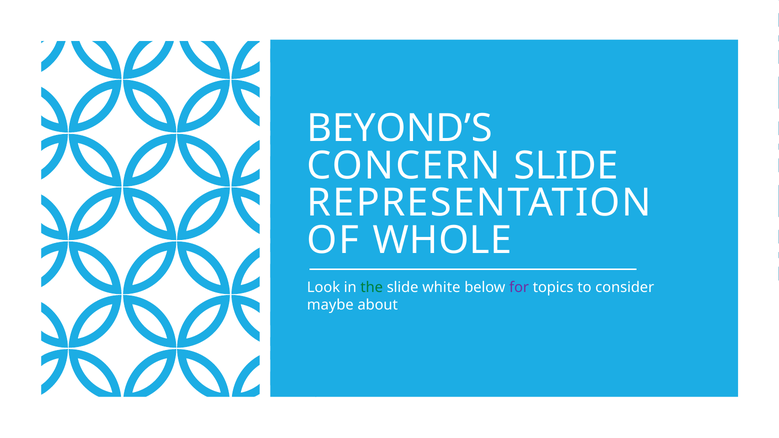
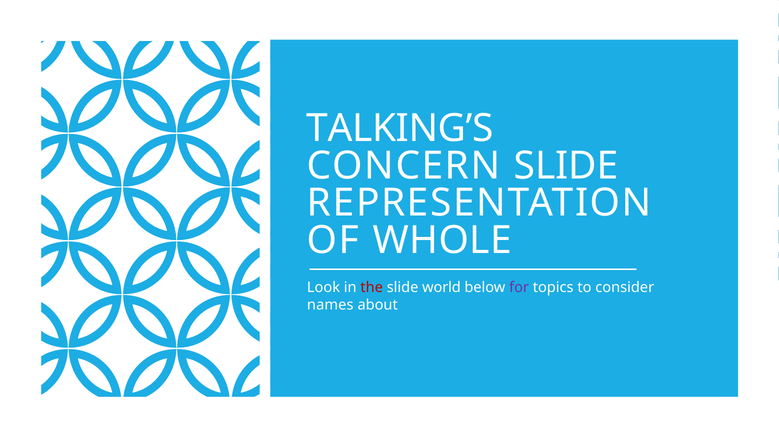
BEYOND’S: BEYOND’S -> TALKING’S
the colour: green -> red
white: white -> world
maybe: maybe -> names
